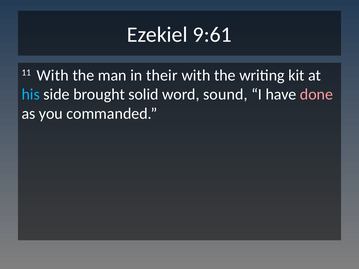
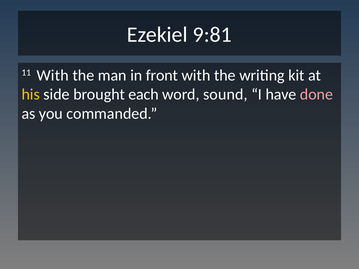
9:61: 9:61 -> 9:81
their: their -> front
his colour: light blue -> yellow
solid: solid -> each
